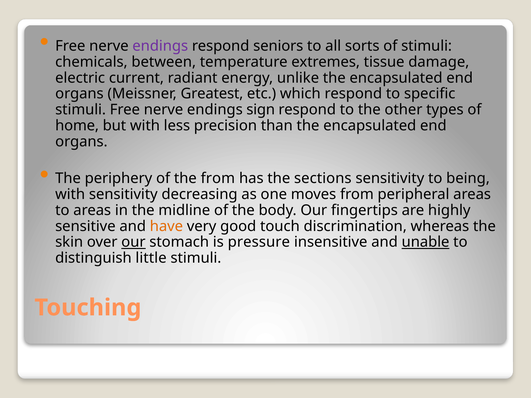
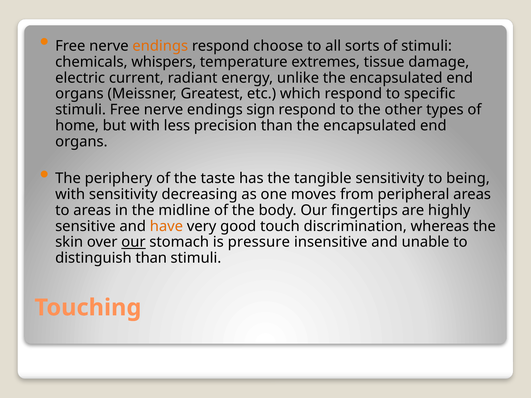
endings at (160, 46) colour: purple -> orange
seniors: seniors -> choose
between: between -> whispers
the from: from -> taste
sections: sections -> tangible
unable underline: present -> none
distinguish little: little -> than
